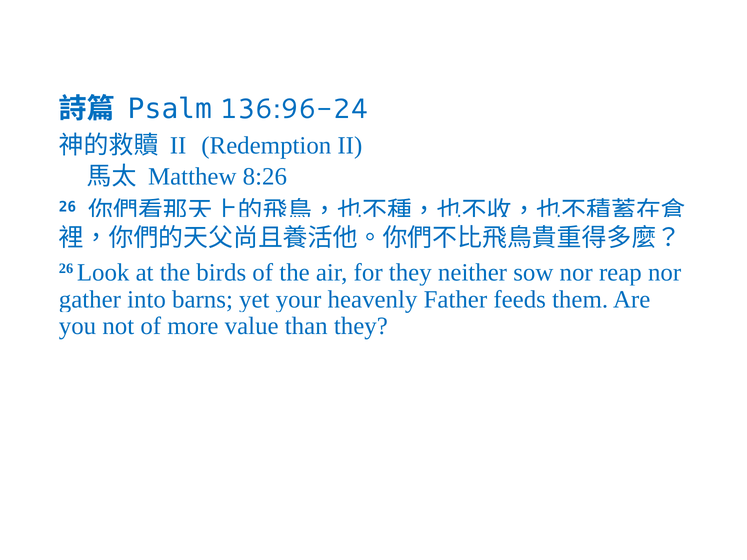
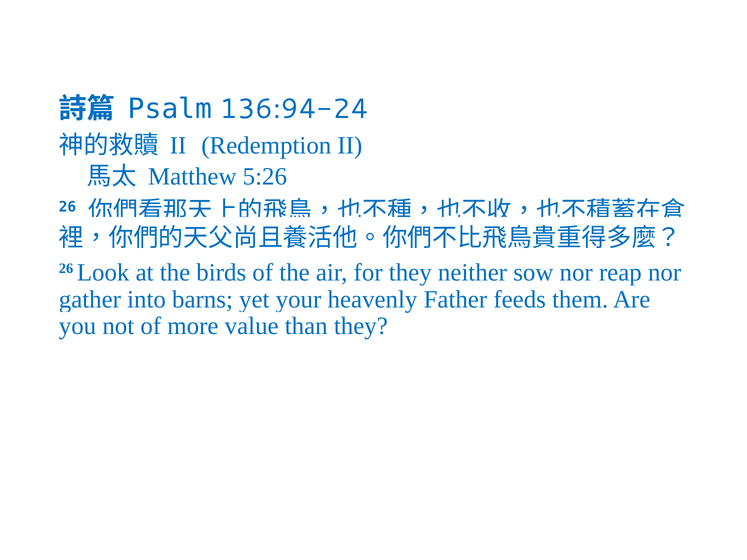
136:96-24: 136:96-24 -> 136:94-24
8:26: 8:26 -> 5:26
